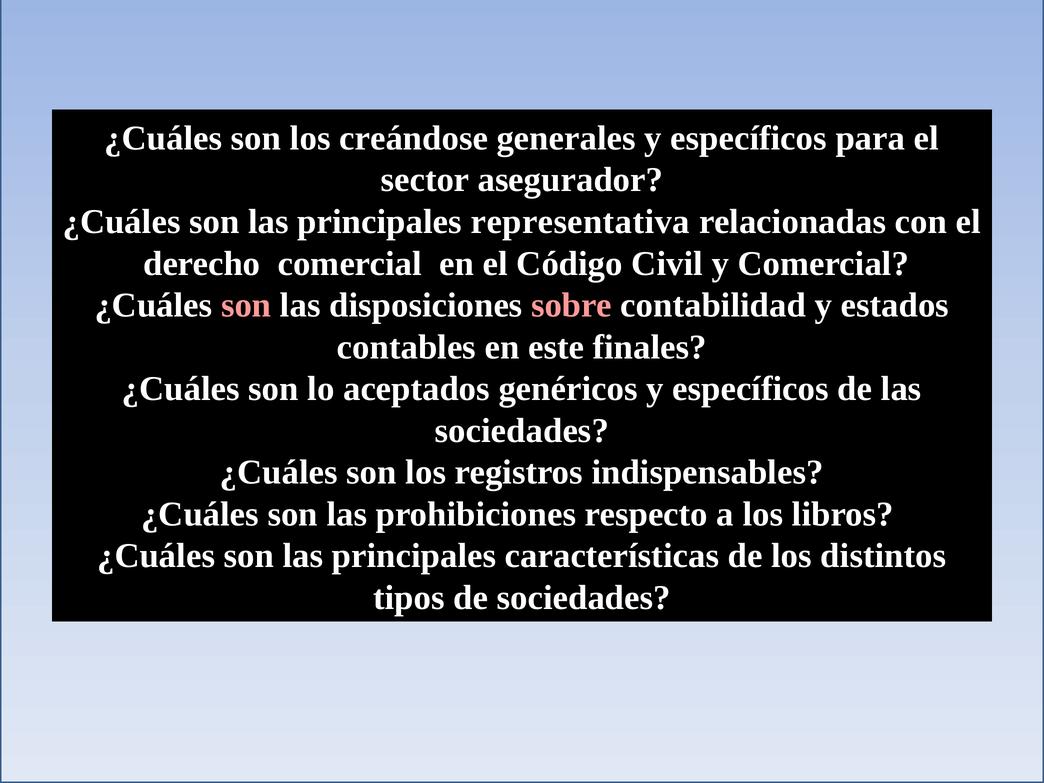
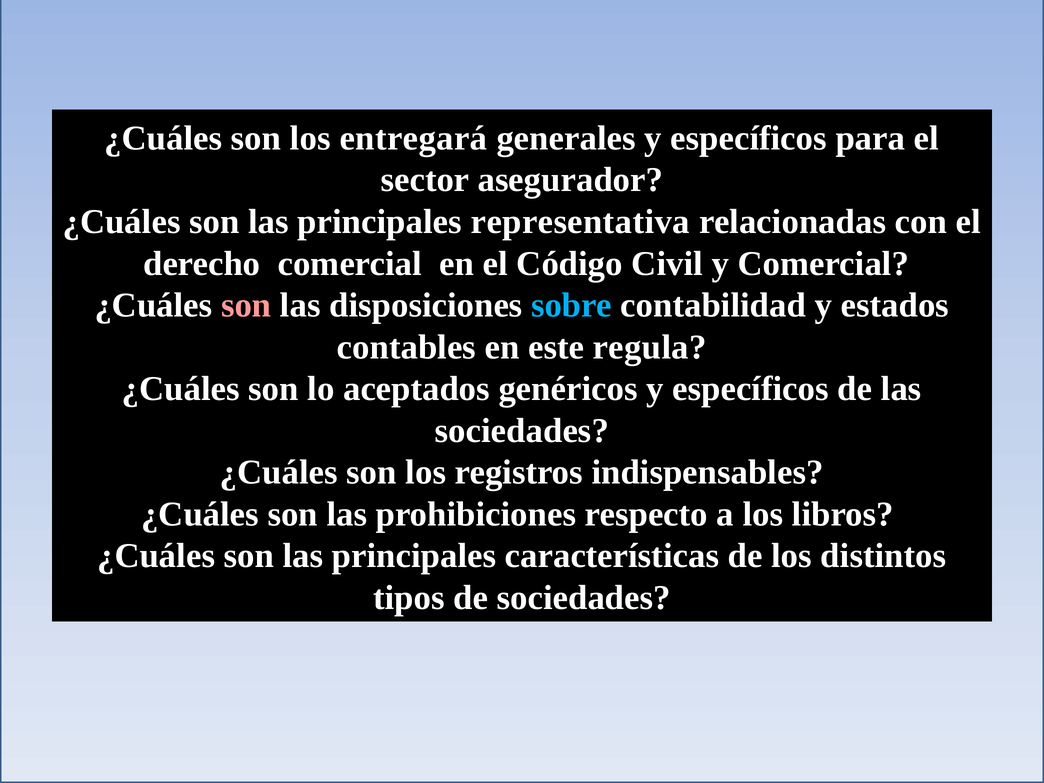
creándose: creándose -> entregará
sobre colour: pink -> light blue
finales: finales -> regula
